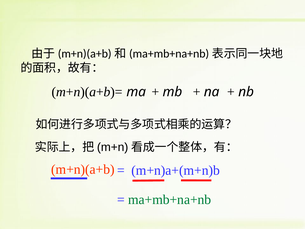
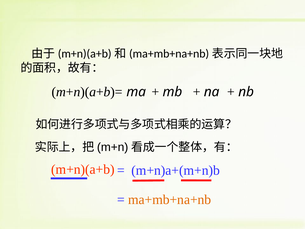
ma+mb+na+nb colour: green -> orange
